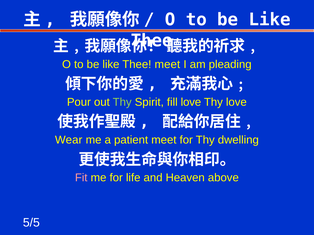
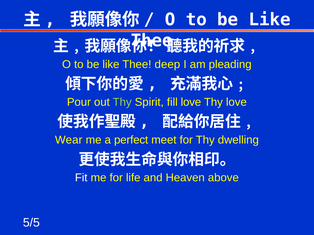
Thee meet: meet -> deep
patient: patient -> perfect
Fit colour: pink -> white
